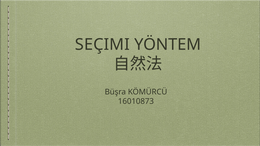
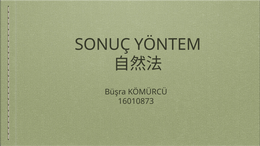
SEÇIMI: SEÇIMI -> SONUÇ
